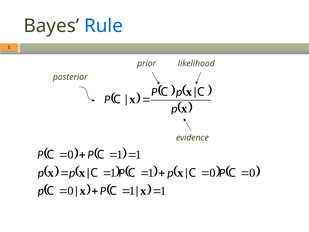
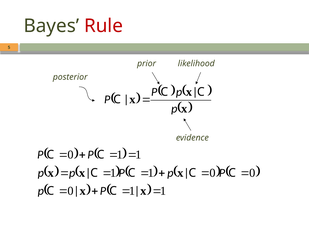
Rule colour: blue -> red
